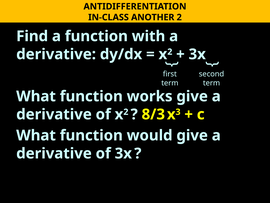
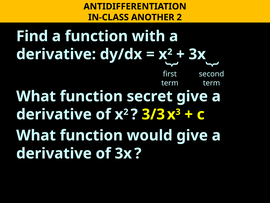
works: works -> secret
8/3: 8/3 -> 3/3
